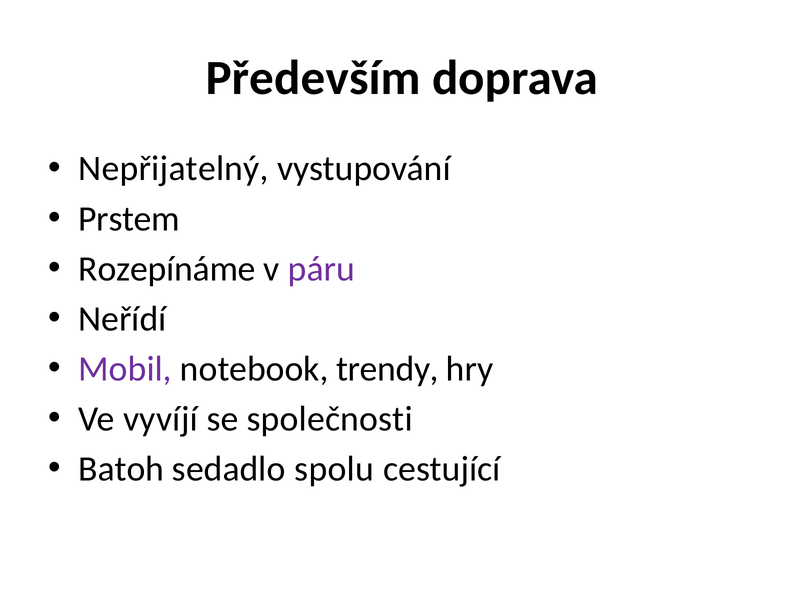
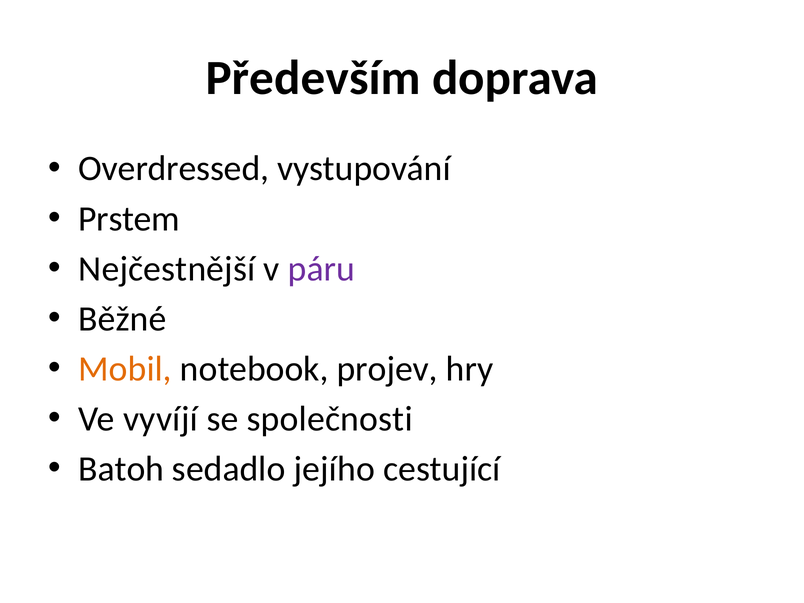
Nepřijatelný: Nepřijatelný -> Overdressed
Rozepínáme: Rozepínáme -> Nejčestnější
Neřídí: Neřídí -> Běžné
Mobil colour: purple -> orange
trendy: trendy -> projev
spolu: spolu -> jejího
